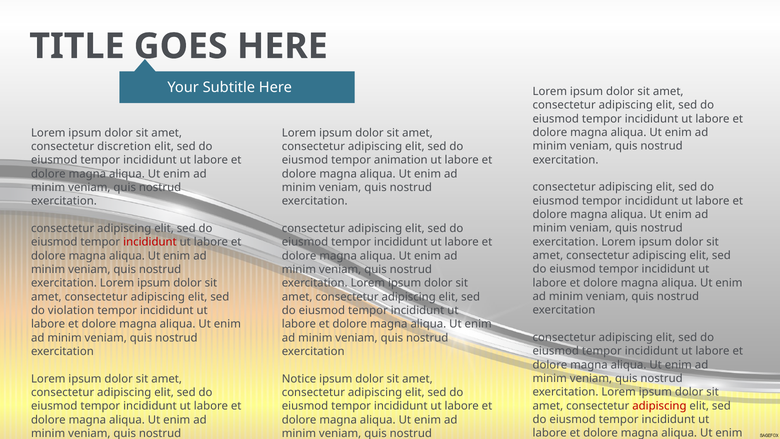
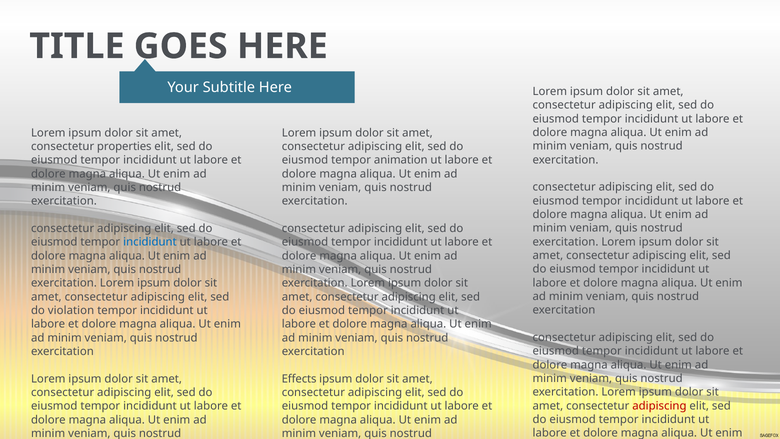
discretion: discretion -> properties
incididunt at (150, 242) colour: red -> blue
Notice: Notice -> Effects
